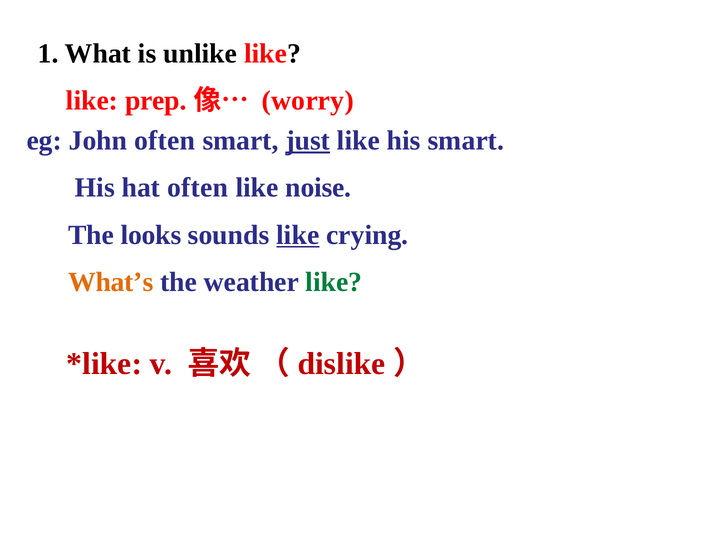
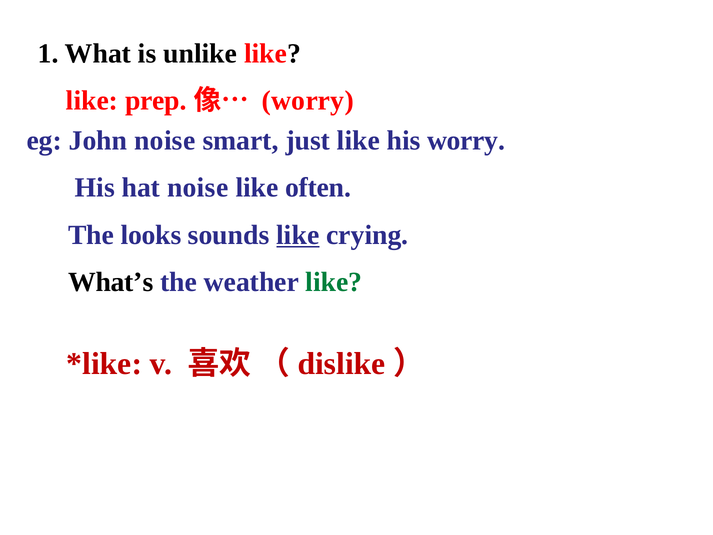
John often: often -> noise
just underline: present -> none
his smart: smart -> worry
hat often: often -> noise
noise: noise -> often
What’s colour: orange -> black
